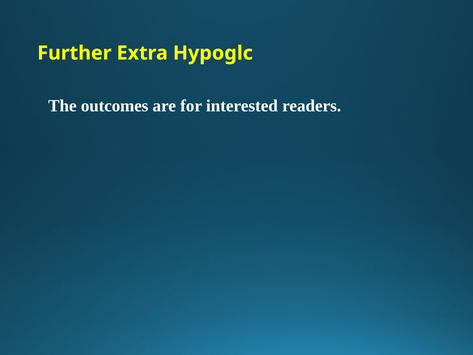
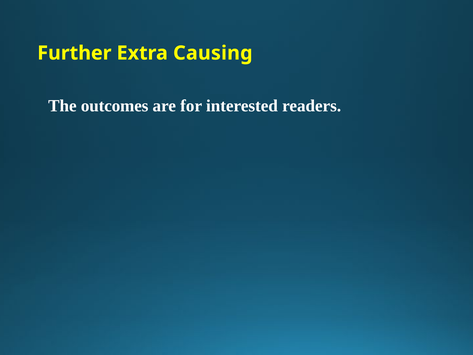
Hypoglc: Hypoglc -> Causing
